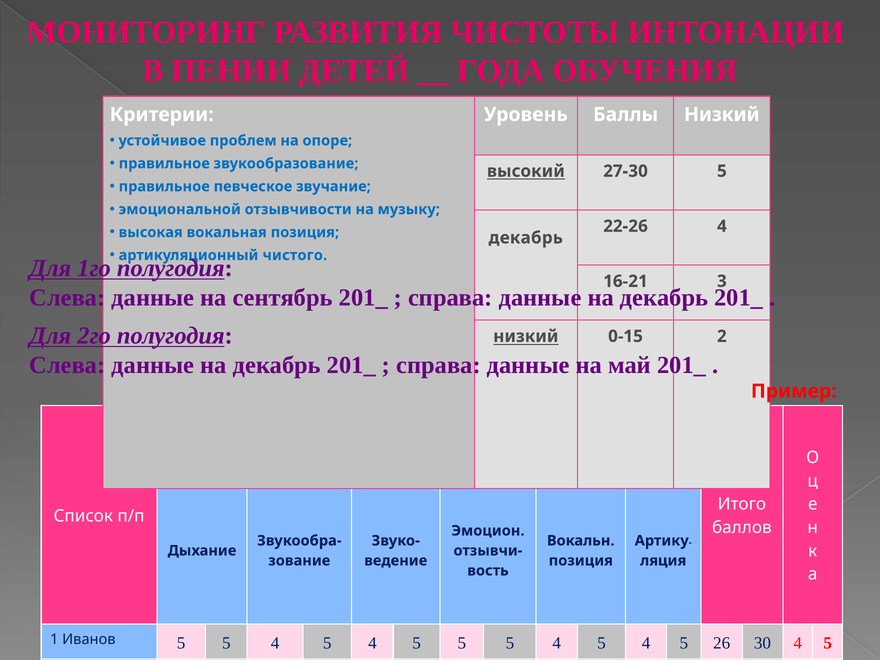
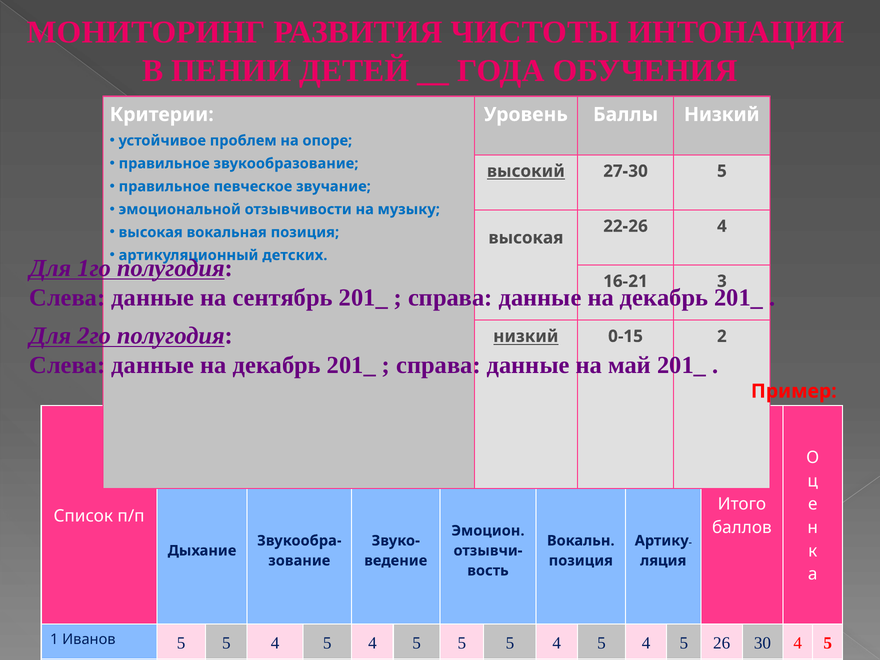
декабрь at (526, 238): декабрь -> высокая
чистого: чистого -> детских
